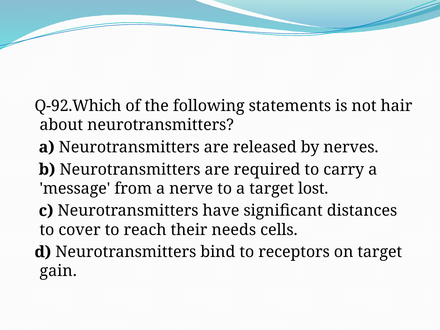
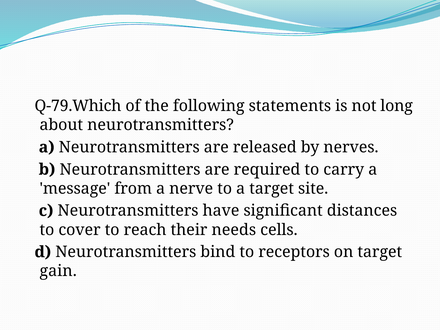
Q-92.Which: Q-92.Which -> Q-79.Which
hair: hair -> long
lost: lost -> site
